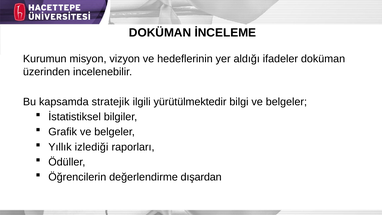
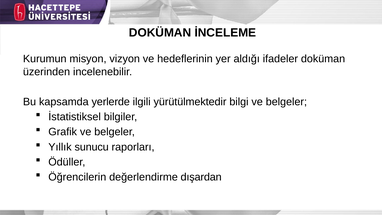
stratejik: stratejik -> yerlerde
izlediği: izlediği -> sunucu
